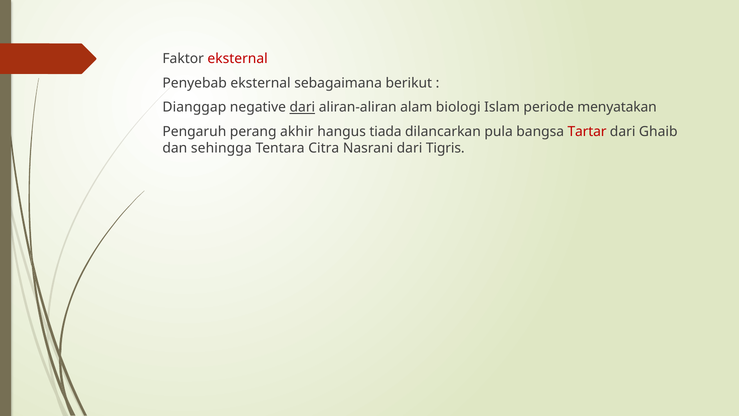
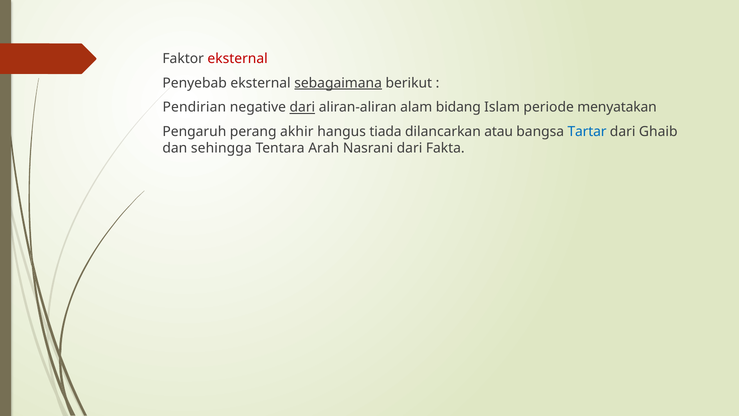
sebagaimana underline: none -> present
Dianggap: Dianggap -> Pendirian
biologi: biologi -> bidang
pula: pula -> atau
Tartar colour: red -> blue
Citra: Citra -> Arah
Tigris: Tigris -> Fakta
